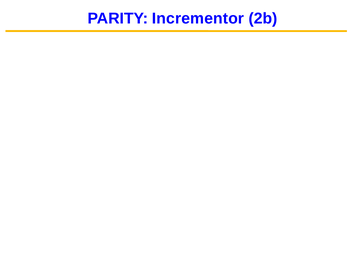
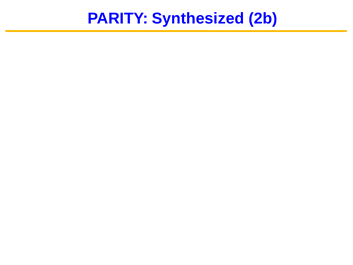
Incrementor: Incrementor -> Synthesized
